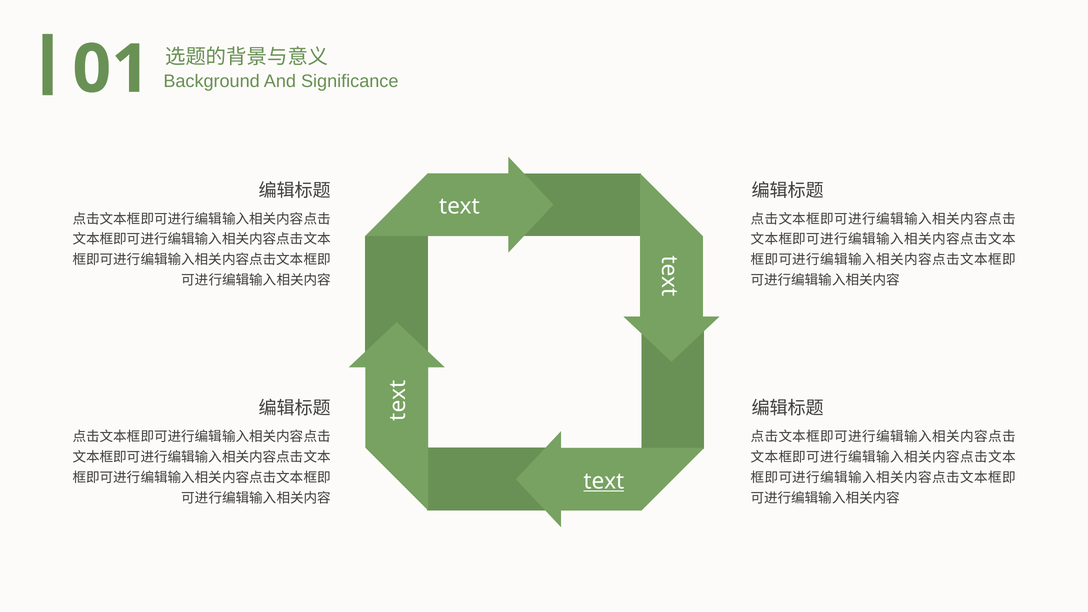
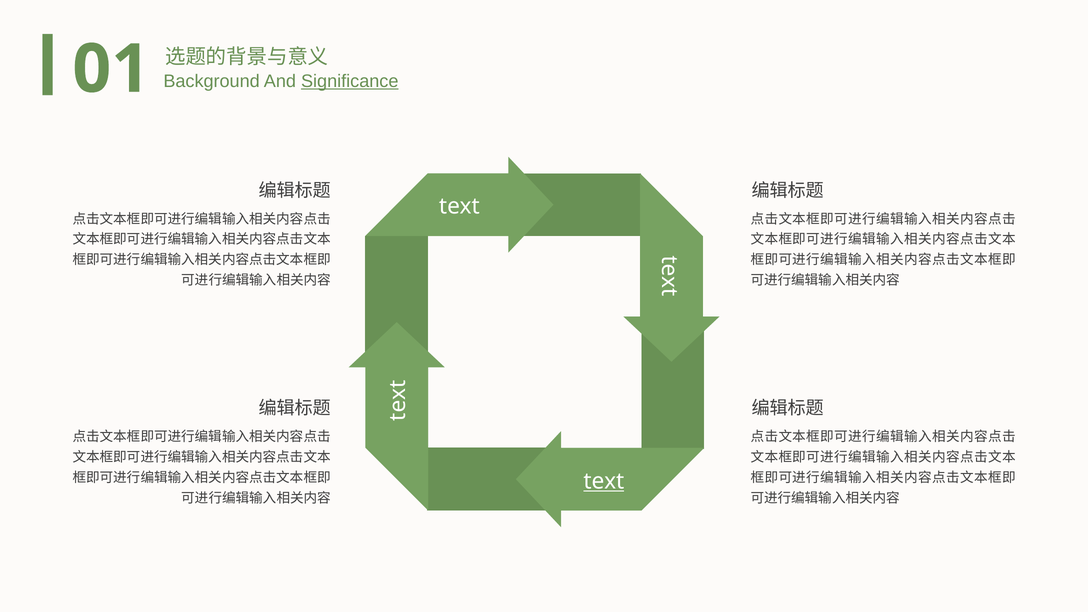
Significance underline: none -> present
